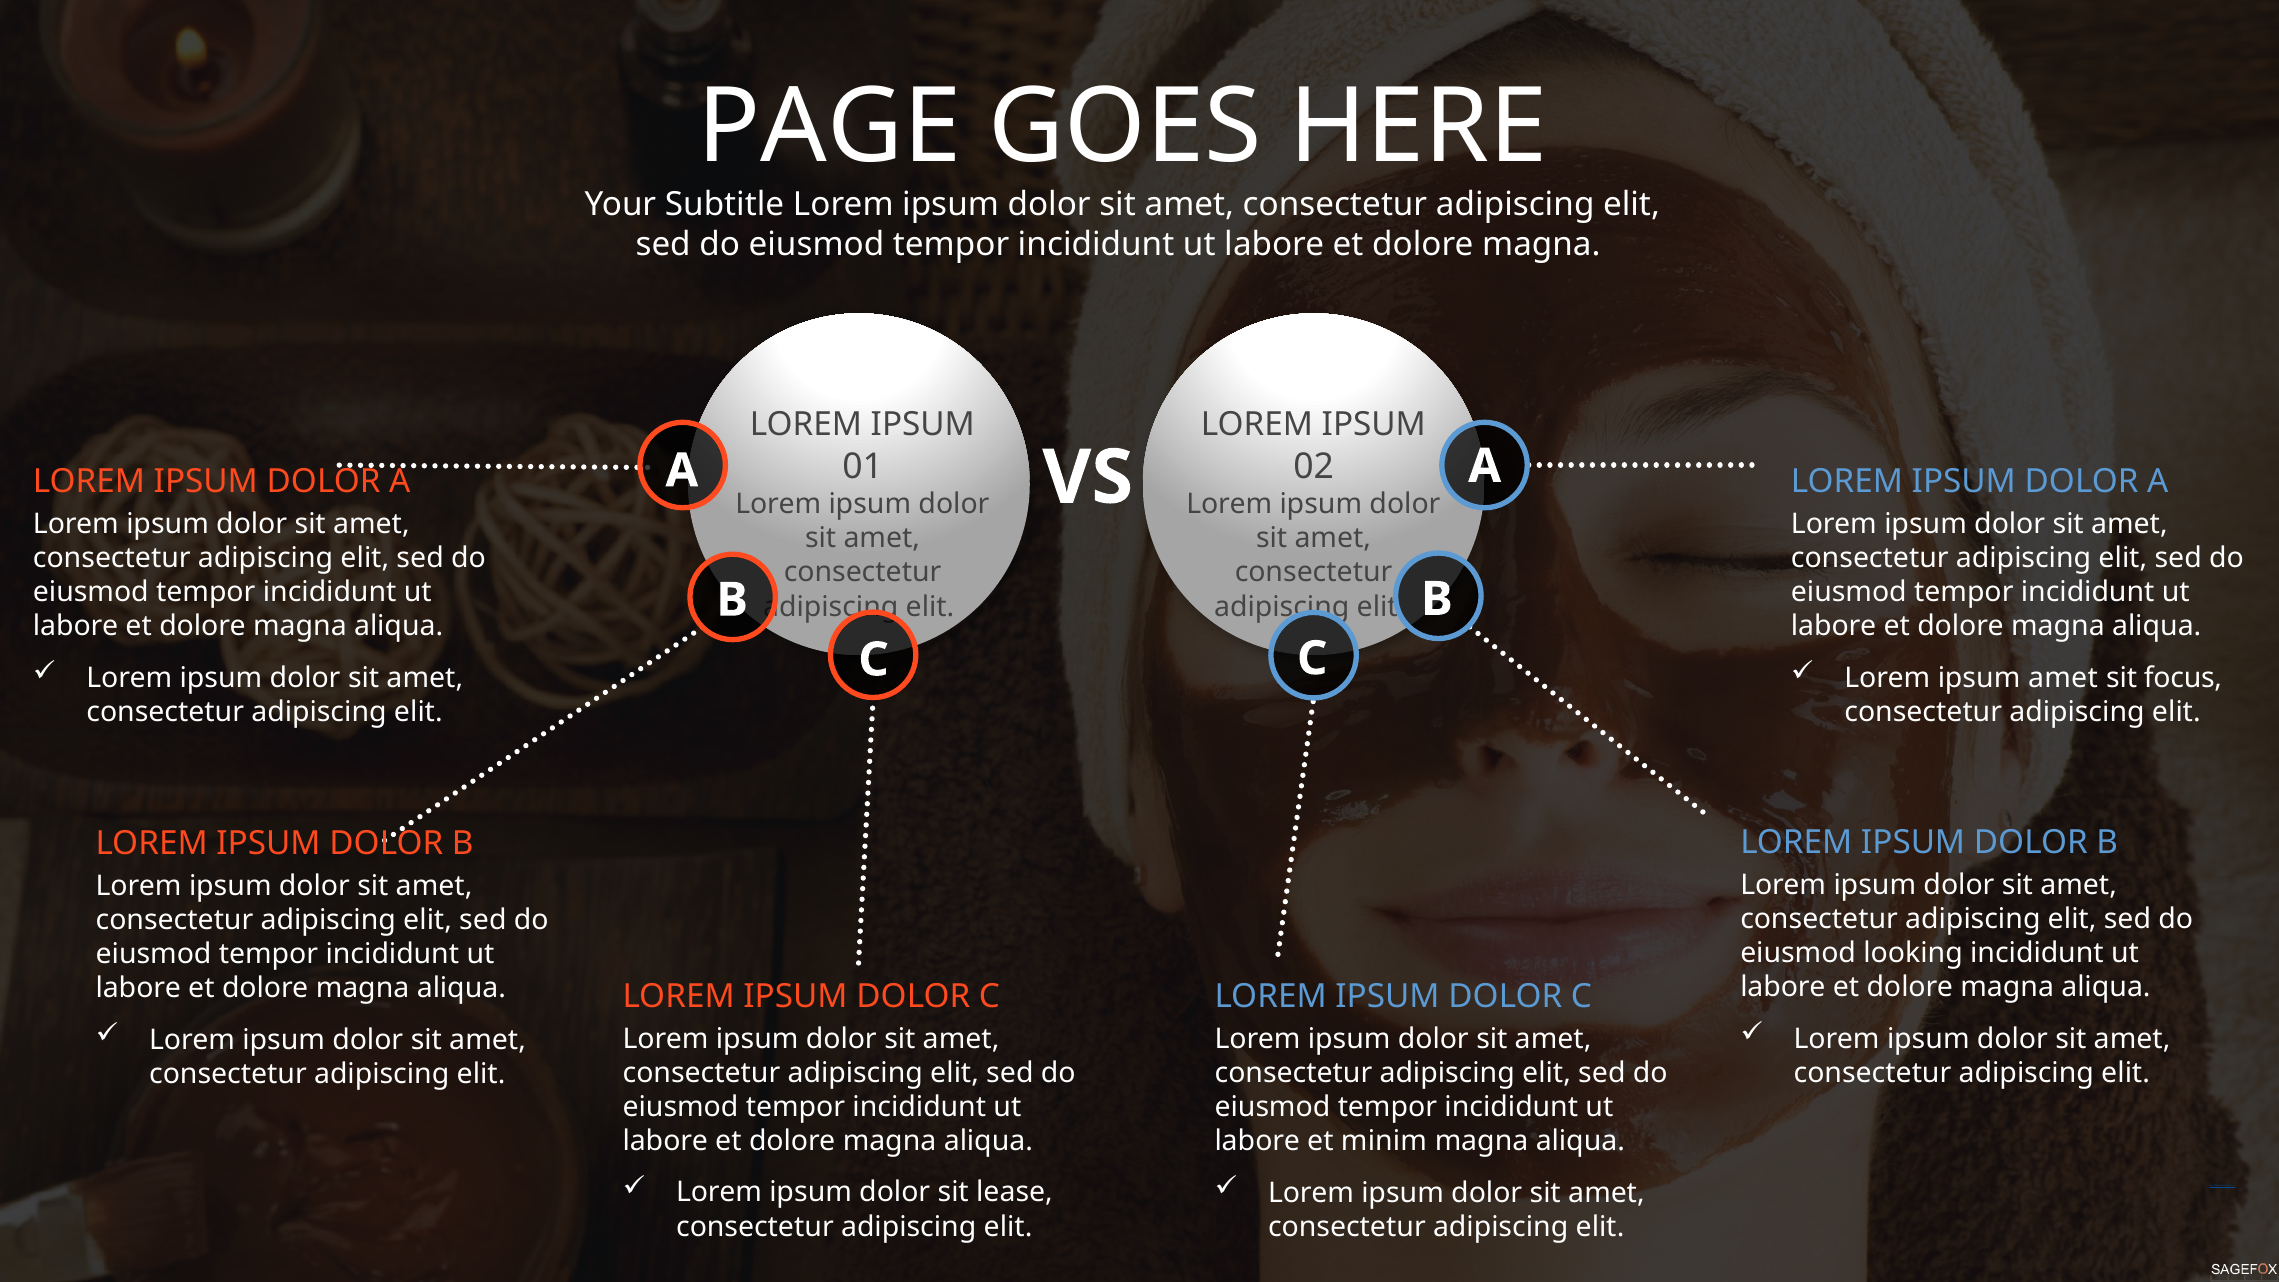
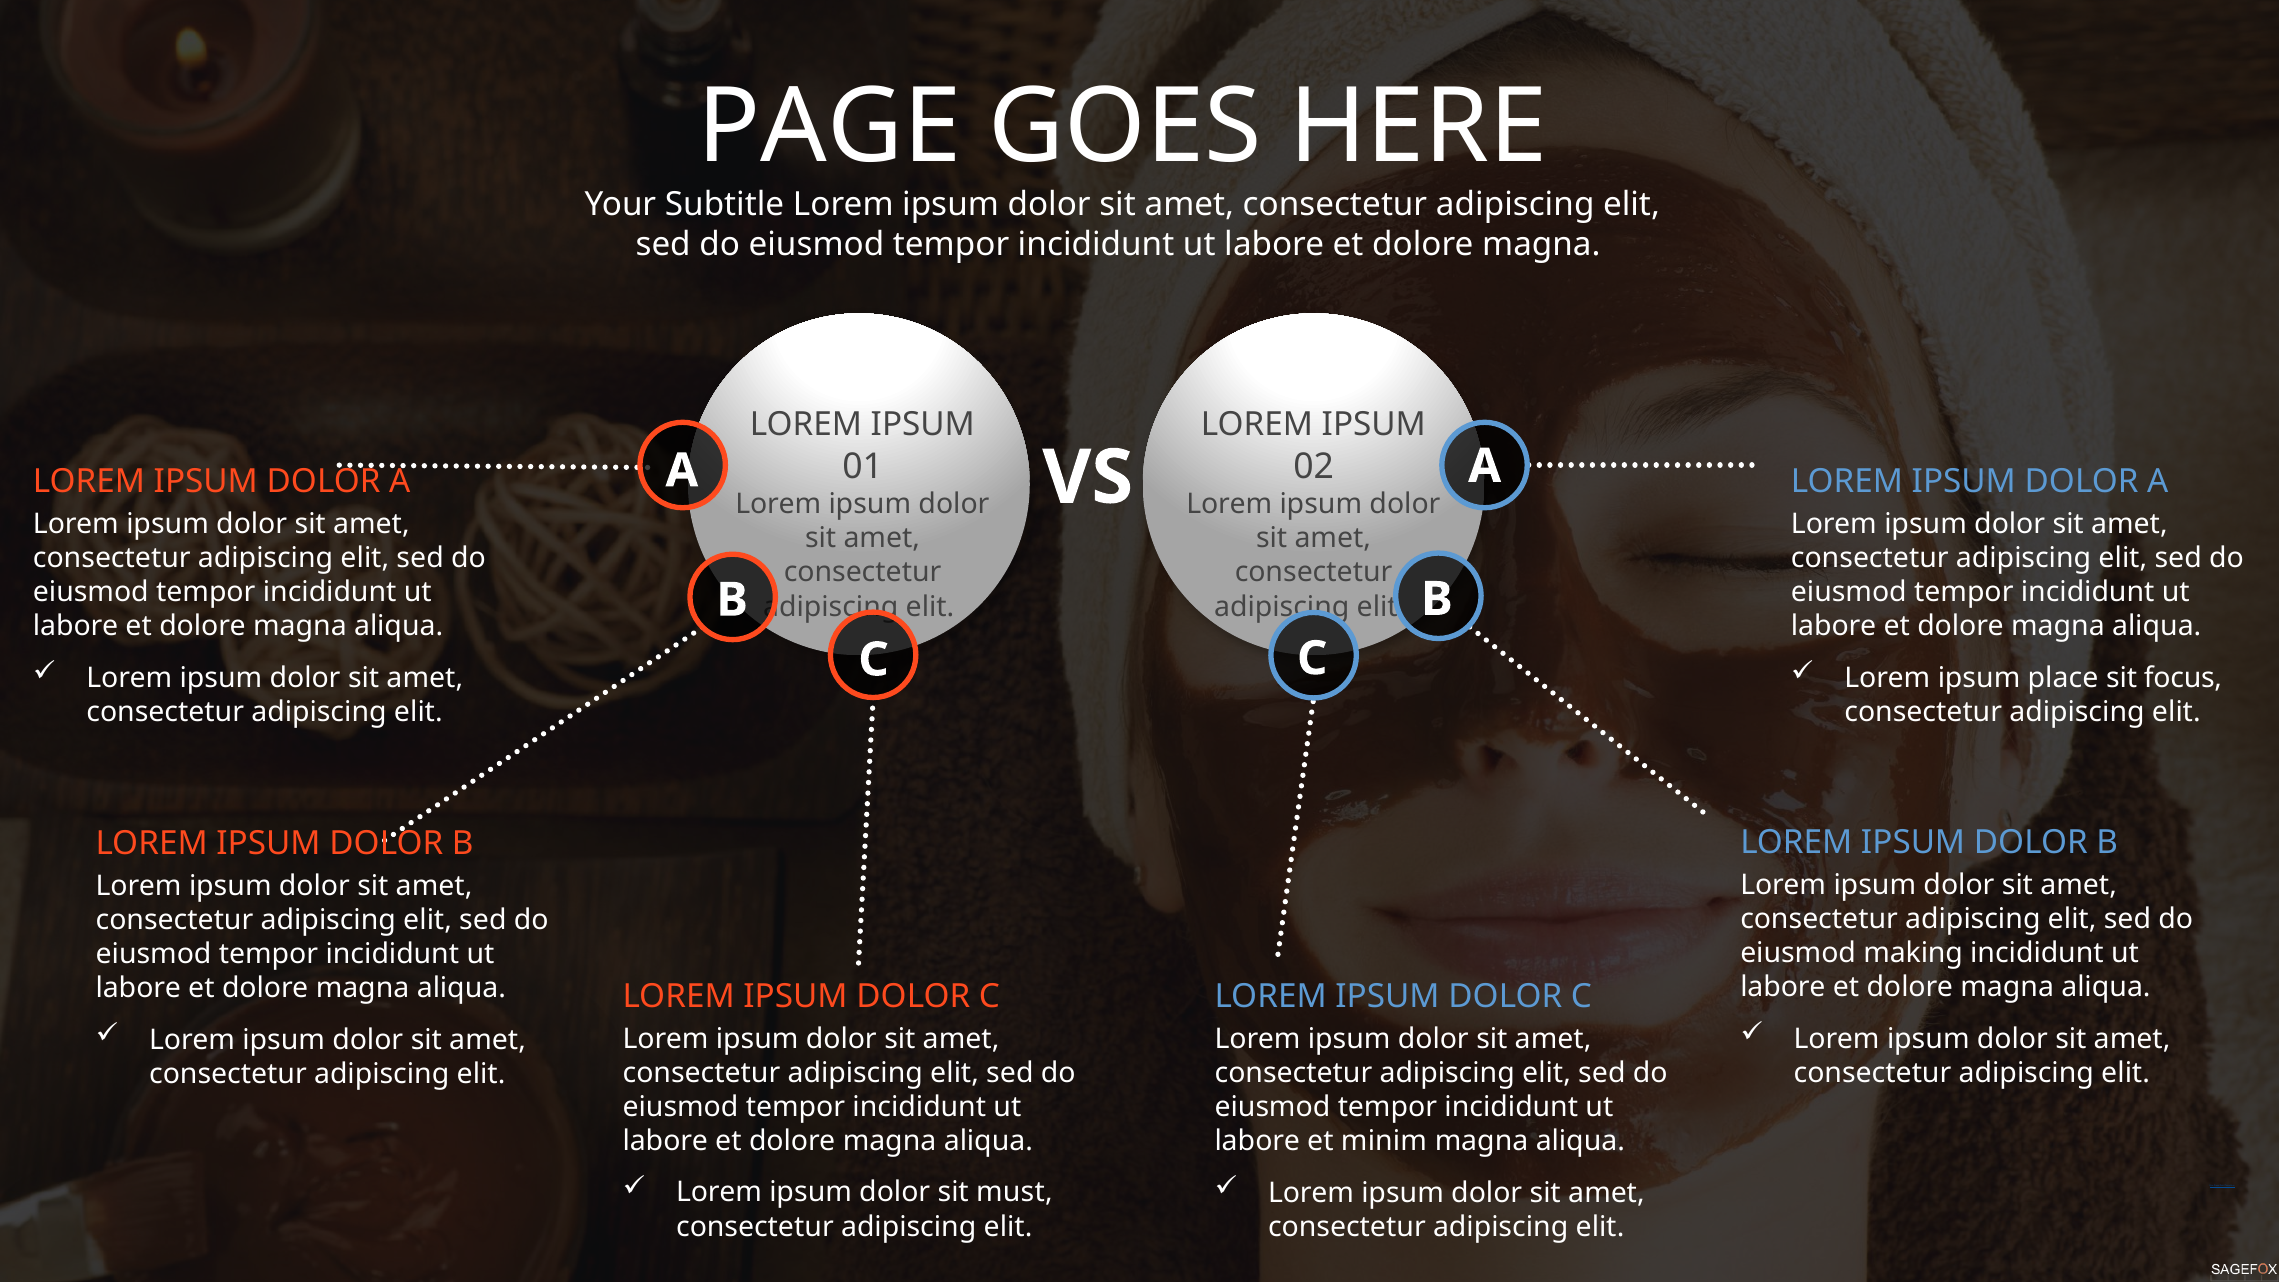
ipsum amet: amet -> place
looking: looking -> making
lease: lease -> must
